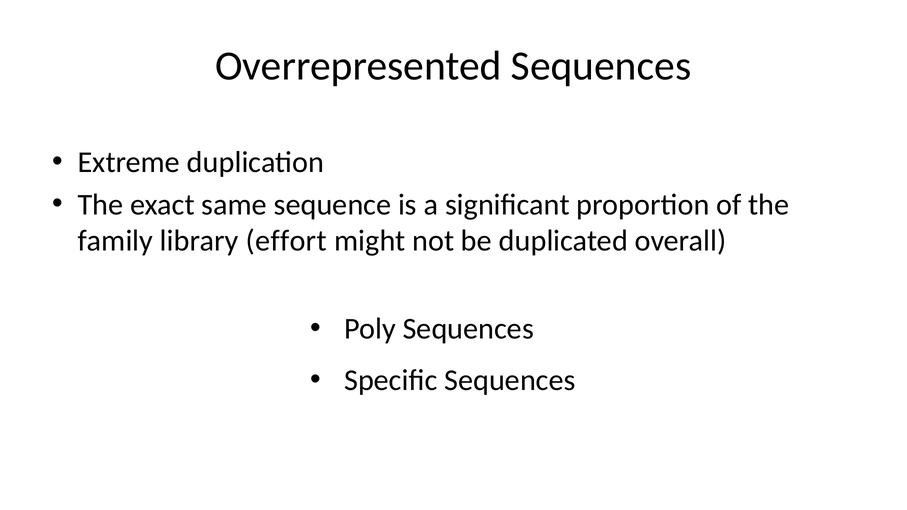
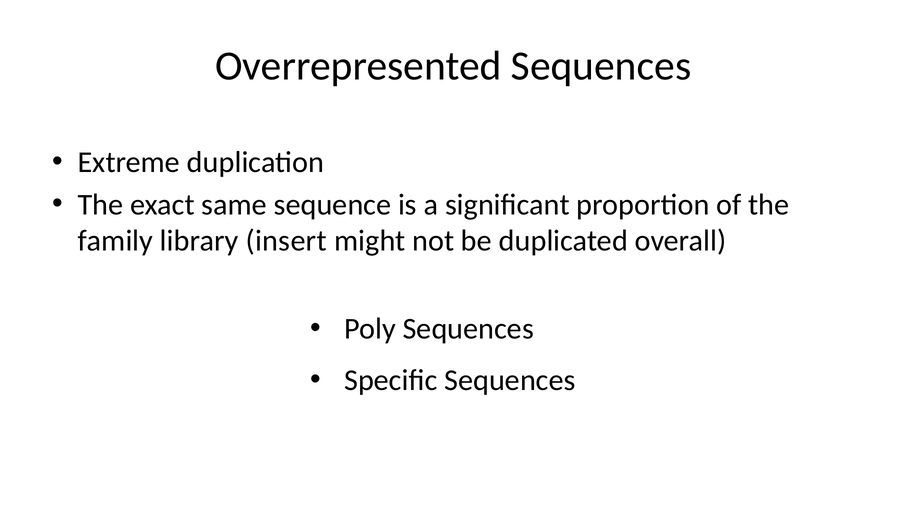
effort: effort -> insert
